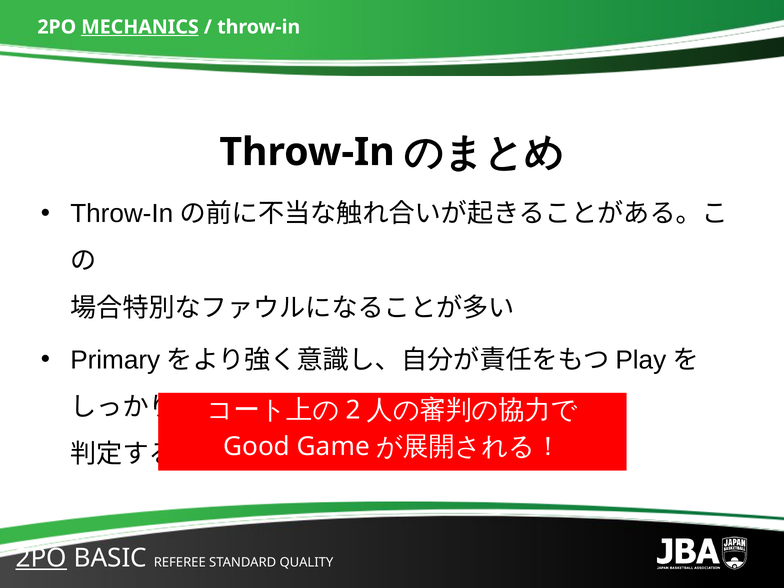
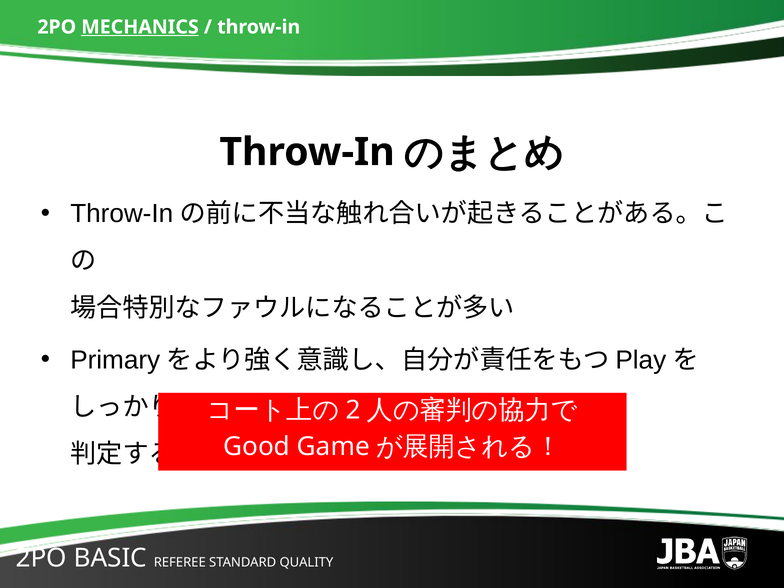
2PO at (41, 558) underline: present -> none
